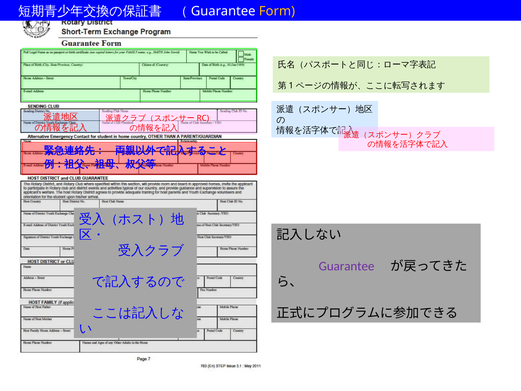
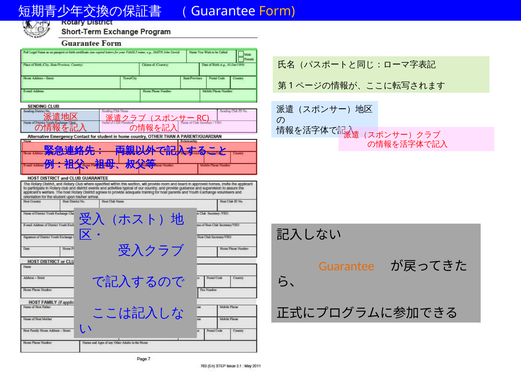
Guarantee colour: purple -> orange
